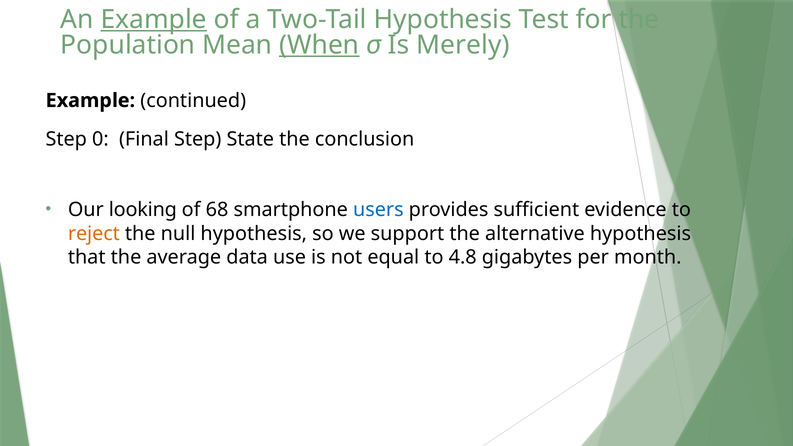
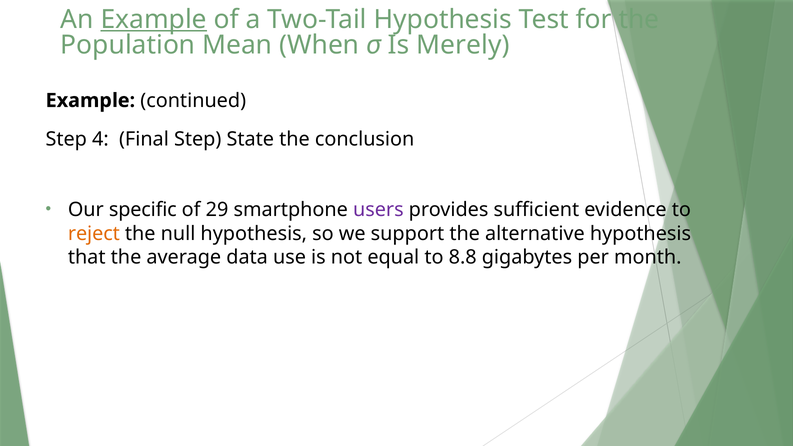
When underline: present -> none
0: 0 -> 4
looking: looking -> specific
68: 68 -> 29
users colour: blue -> purple
4.8: 4.8 -> 8.8
